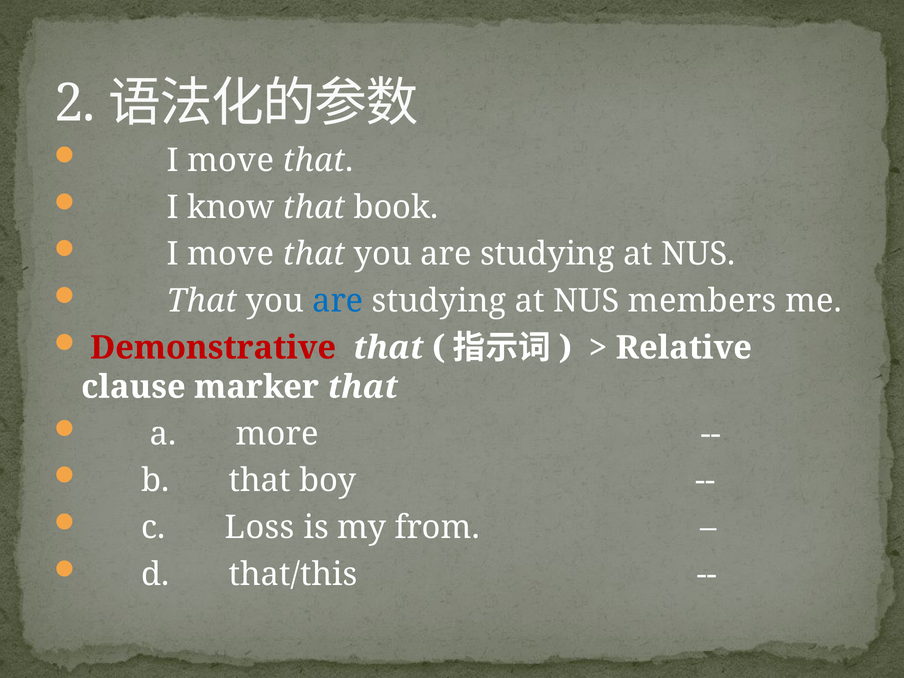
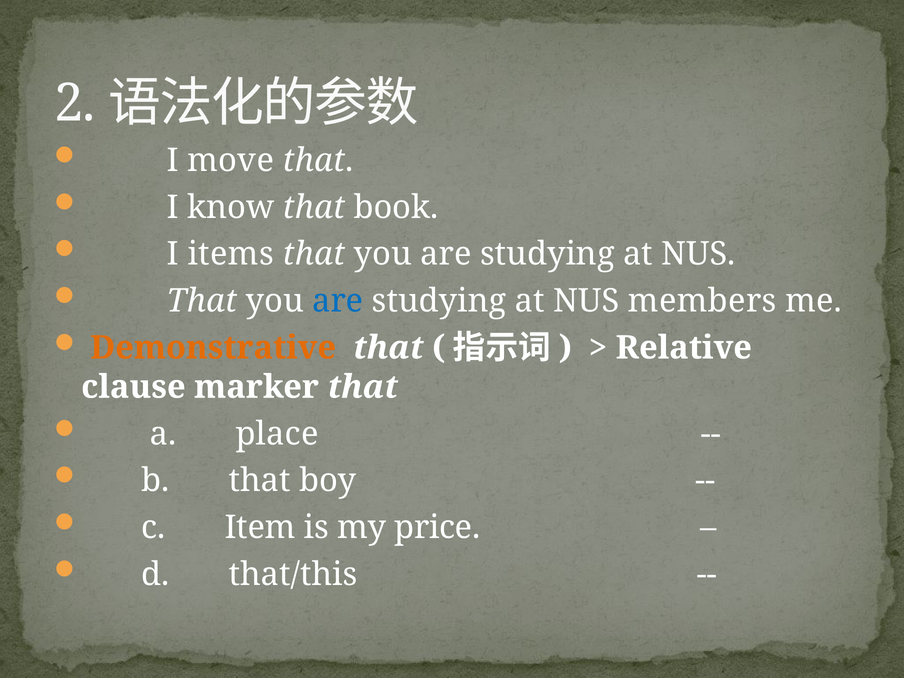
move at (231, 254): move -> items
Demonstrative colour: red -> orange
more: more -> place
Loss: Loss -> Item
from: from -> price
